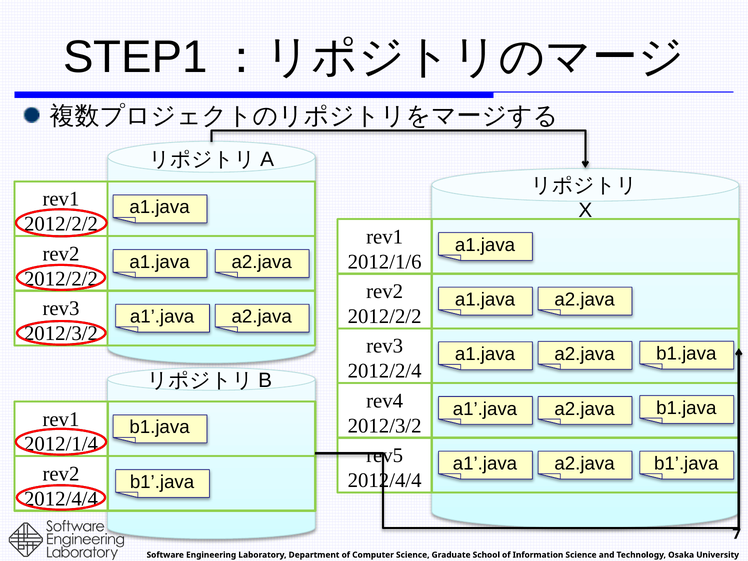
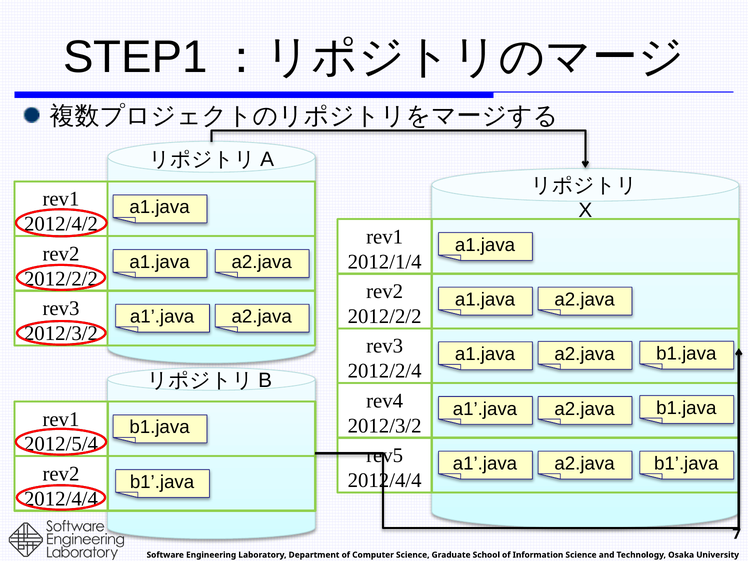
2012/2/2 at (61, 224): 2012/2/2 -> 2012/4/2
2012/1/6: 2012/1/6 -> 2012/1/4
2012/1/4: 2012/1/4 -> 2012/5/4
